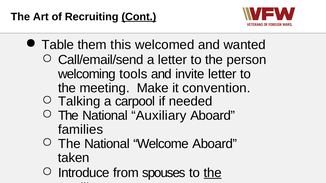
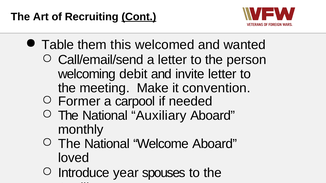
tools: tools -> debit
Talking: Talking -> Former
families: families -> monthly
taken: taken -> loved
from: from -> year
the at (213, 173) underline: present -> none
